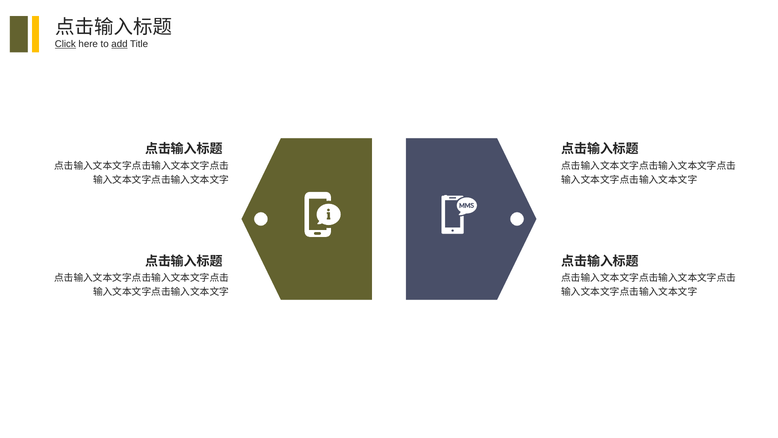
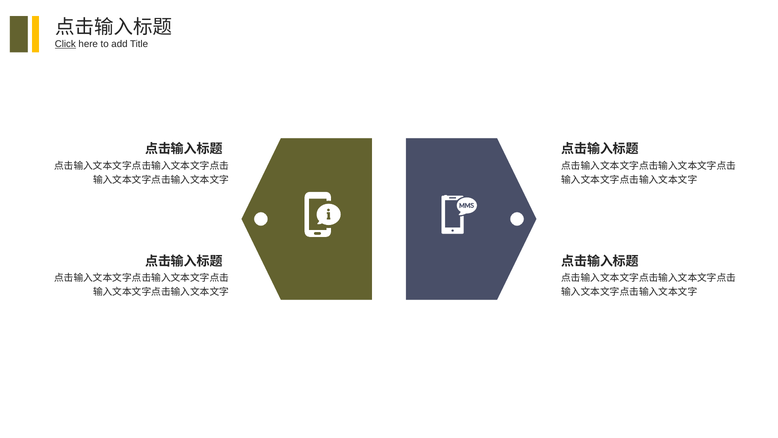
add underline: present -> none
